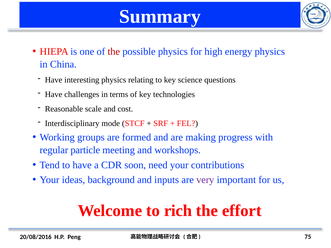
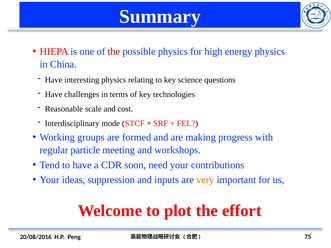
background: background -> suppression
very colour: purple -> orange
rich: rich -> plot
